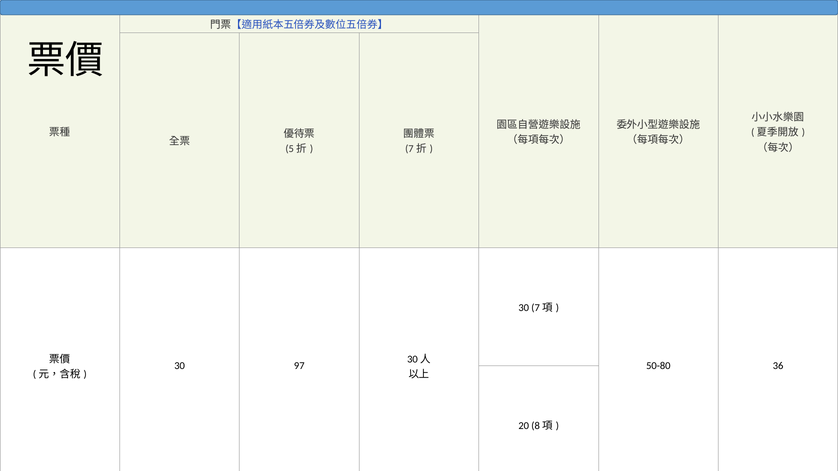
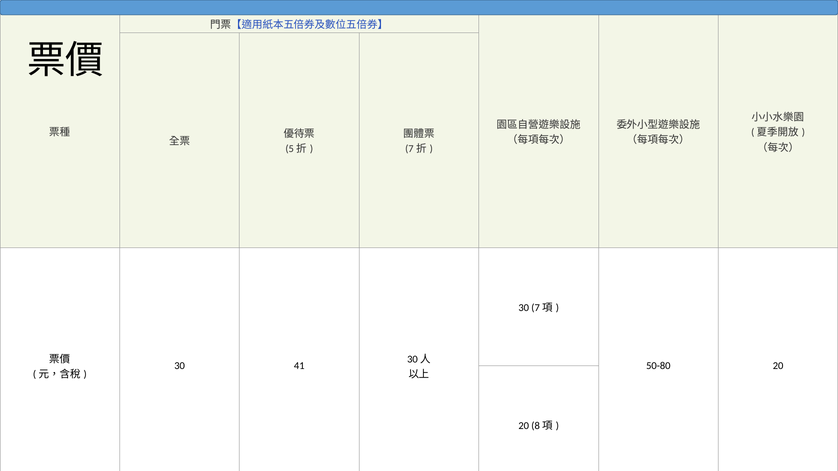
97: 97 -> 41
50-80 36: 36 -> 20
